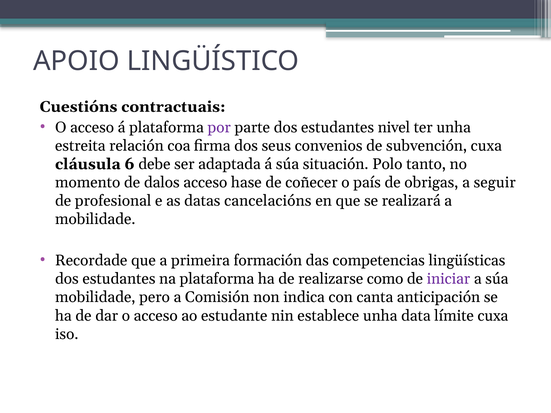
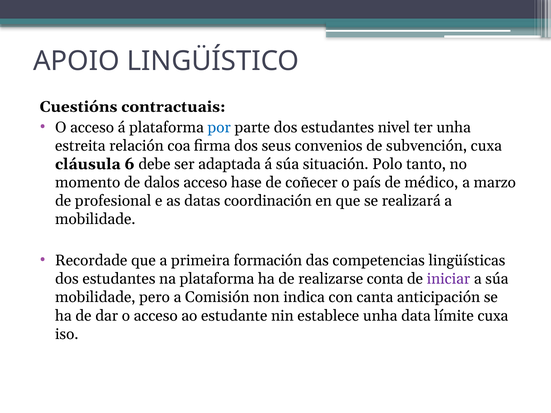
por colour: purple -> blue
obrigas: obrigas -> médico
seguir: seguir -> marzo
cancelacións: cancelacións -> coordinación
como: como -> conta
